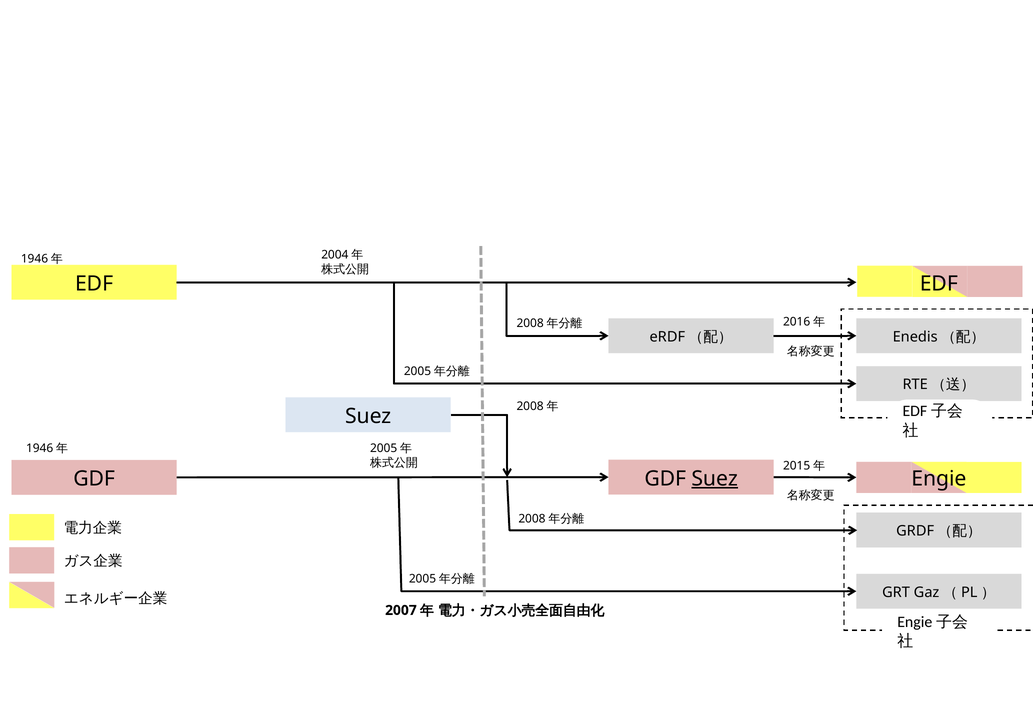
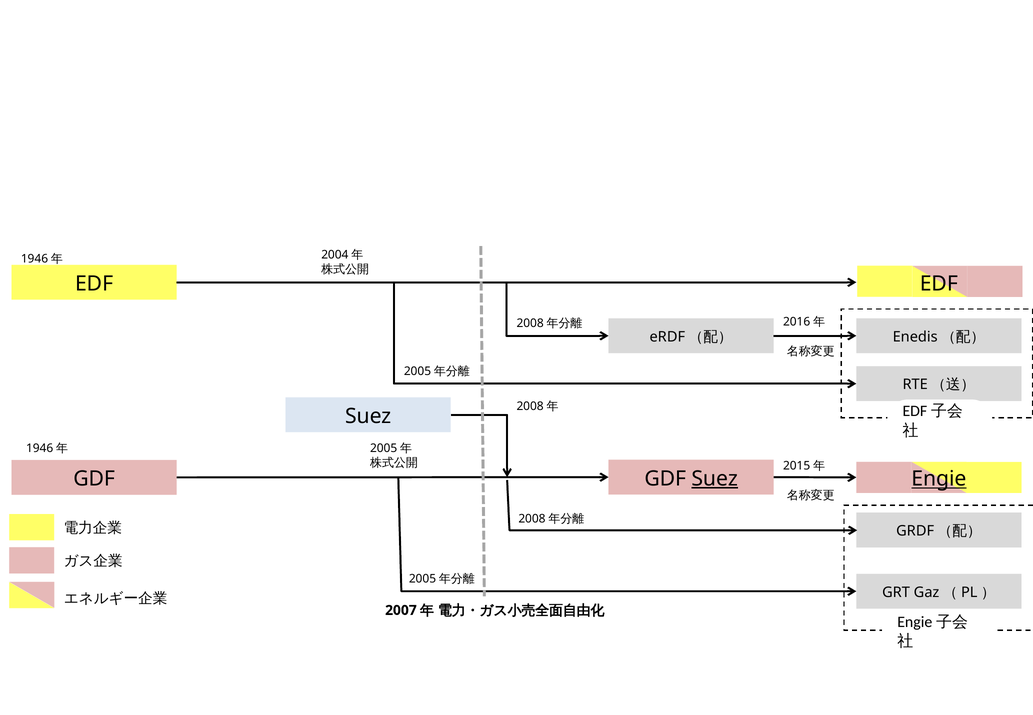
Engie underline: none -> present
